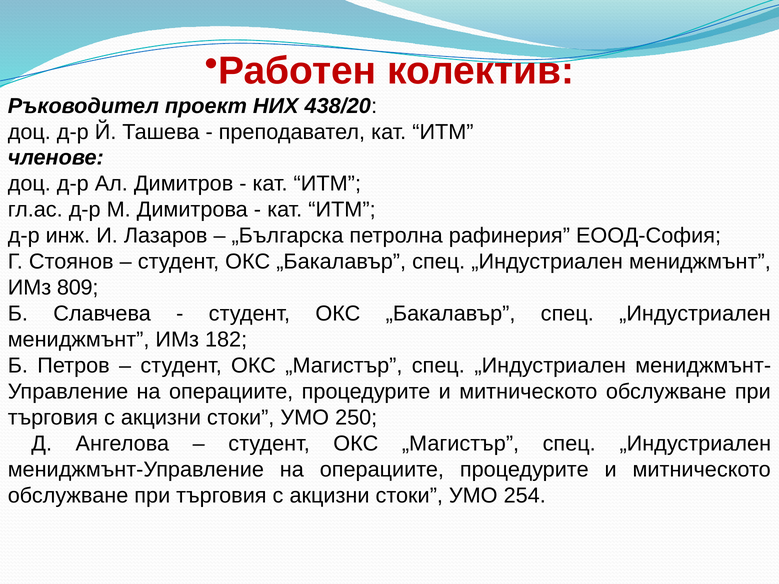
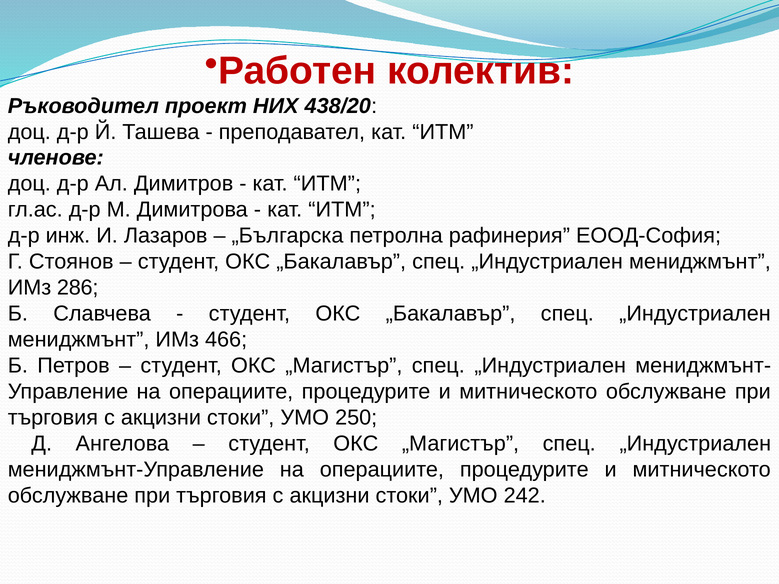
809: 809 -> 286
182: 182 -> 466
254: 254 -> 242
